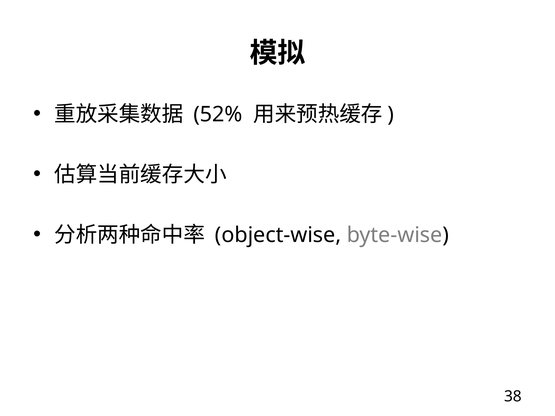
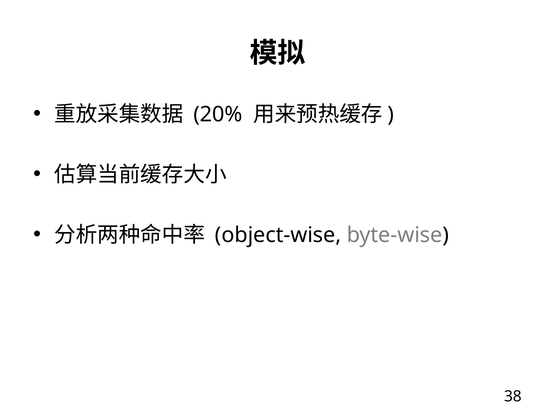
52%: 52% -> 20%
